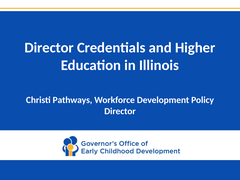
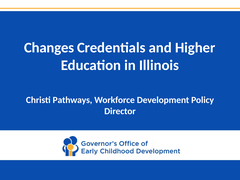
Director at (49, 48): Director -> Changes
